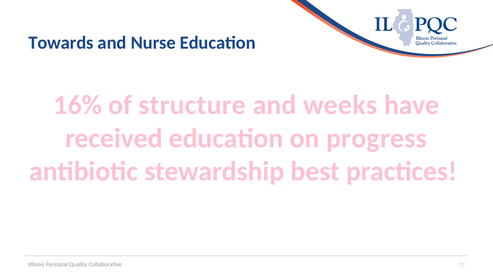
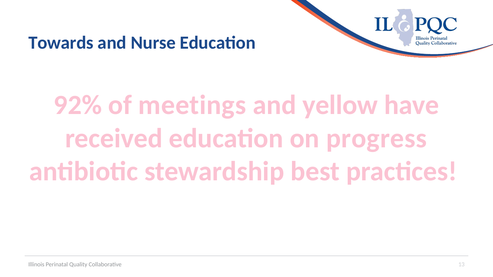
16%: 16% -> 92%
structure: structure -> meetings
weeks: weeks -> yellow
